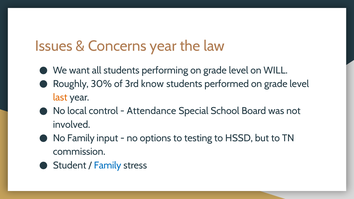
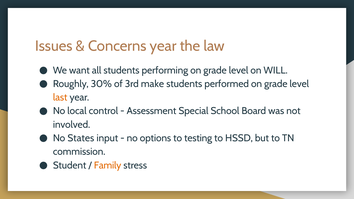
know: know -> make
Attendance: Attendance -> Assessment
No Family: Family -> States
Family at (108, 165) colour: blue -> orange
